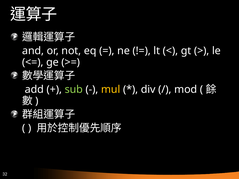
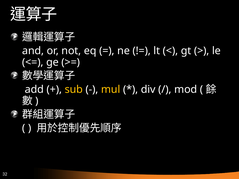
sub colour: light green -> yellow
